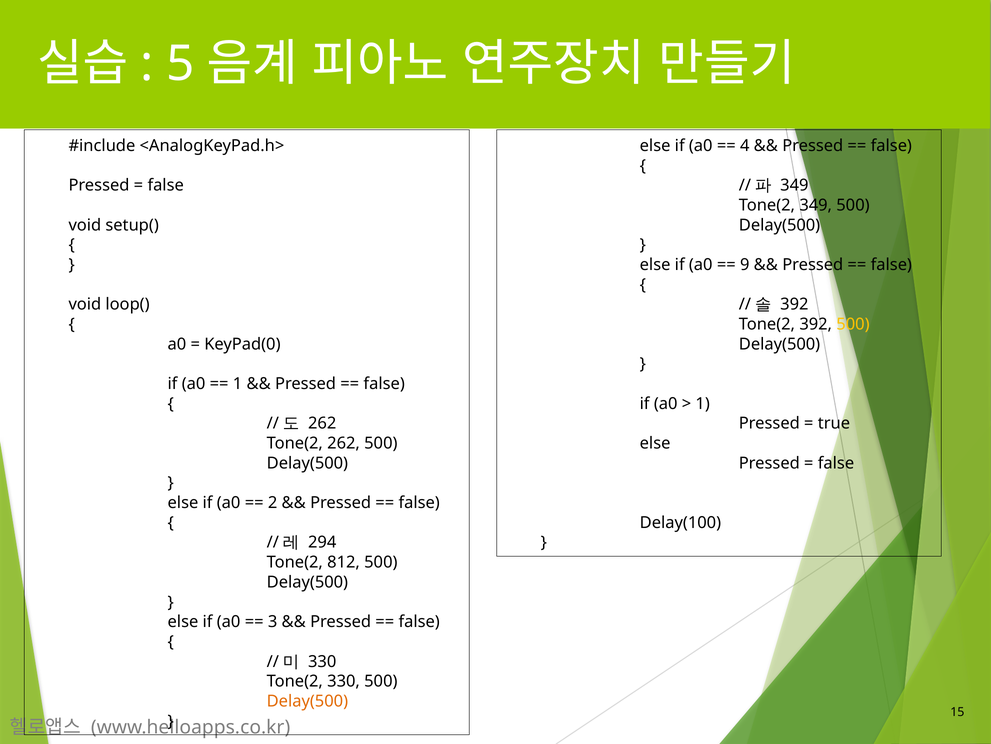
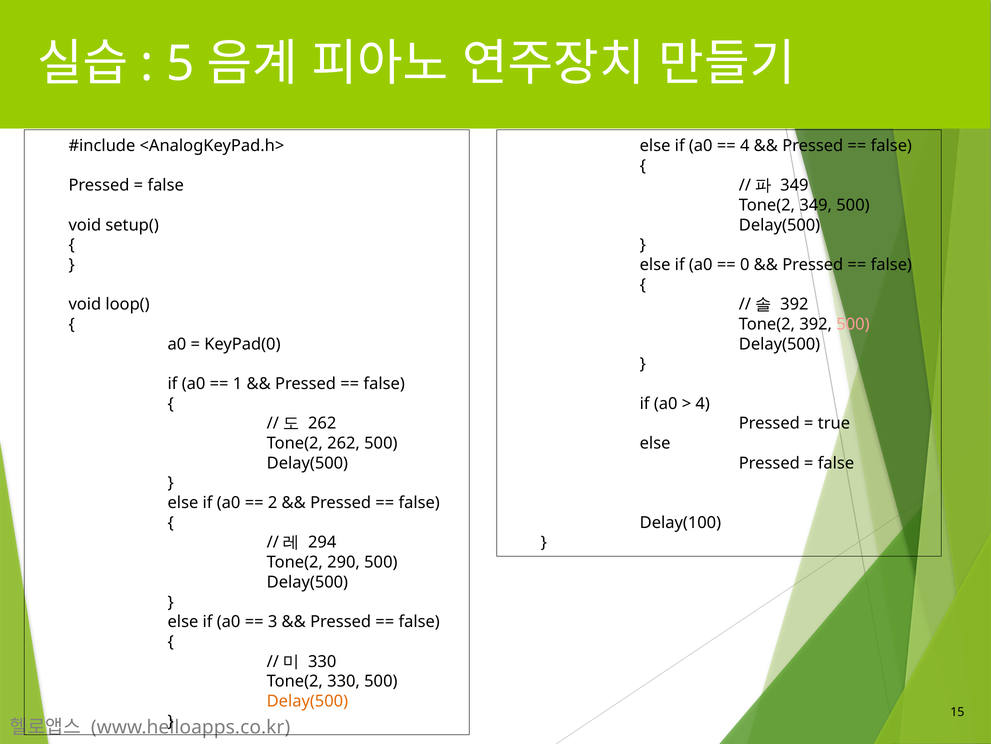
9: 9 -> 0
500 at (853, 324) colour: yellow -> pink
1 at (703, 403): 1 -> 4
812: 812 -> 290
